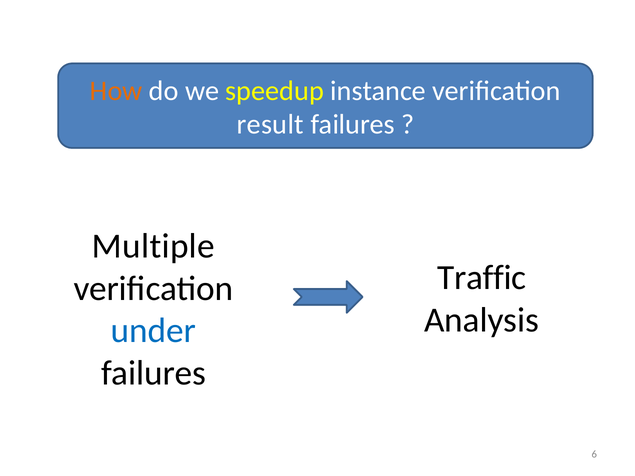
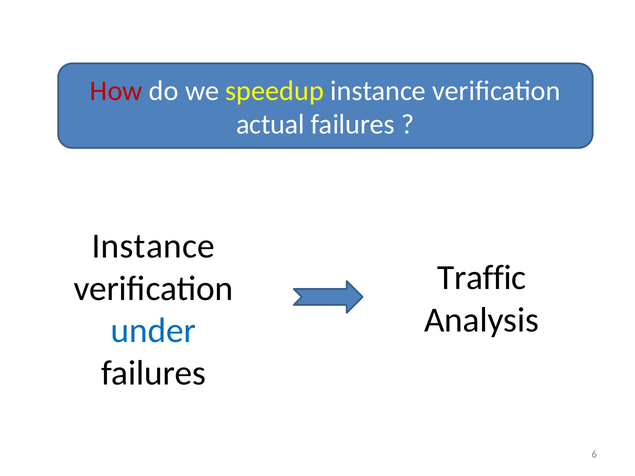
How colour: orange -> red
result: result -> actual
Multiple at (153, 246): Multiple -> Instance
